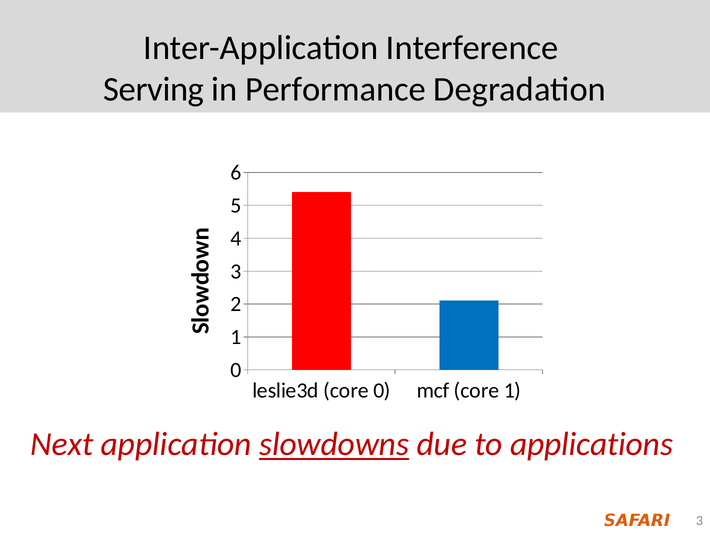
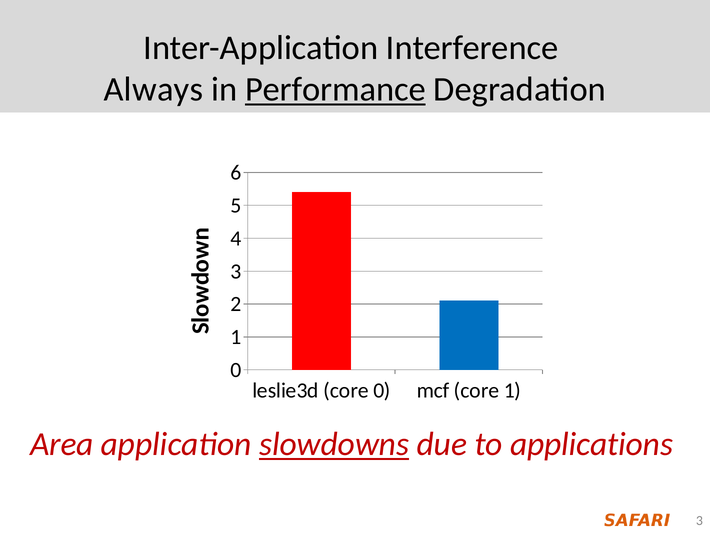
Serving: Serving -> Always
Performance underline: none -> present
Next: Next -> Area
